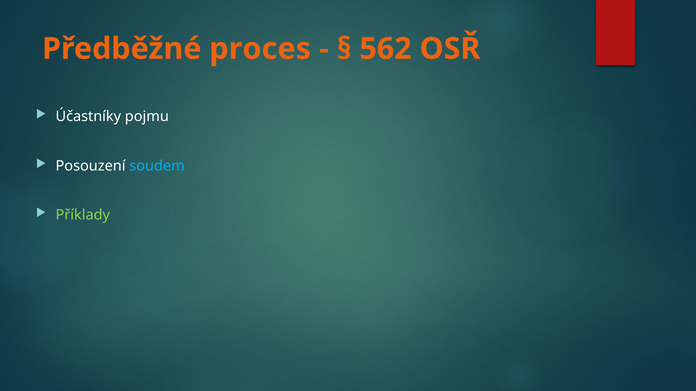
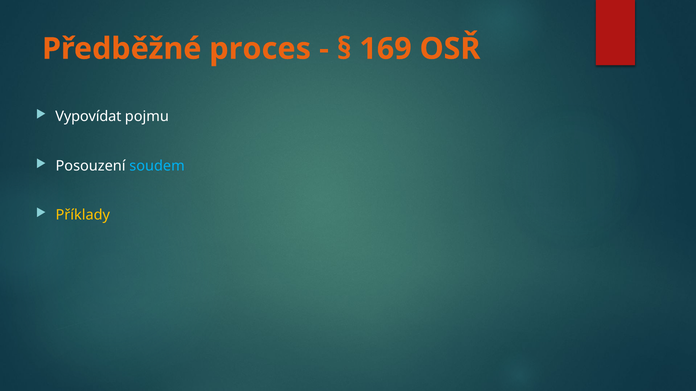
562: 562 -> 169
Účastníky: Účastníky -> Vypovídat
Příklady colour: light green -> yellow
